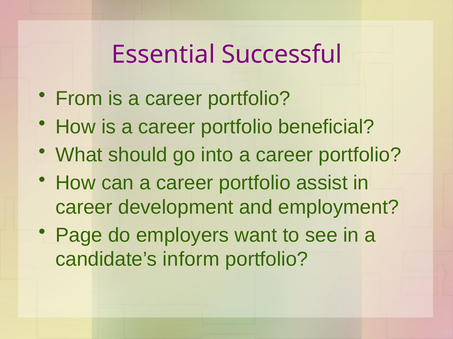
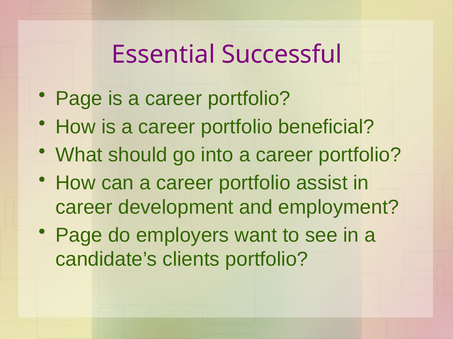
From at (79, 99): From -> Page
inform: inform -> clients
